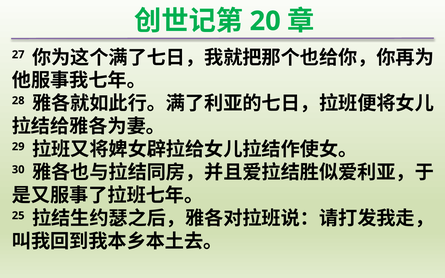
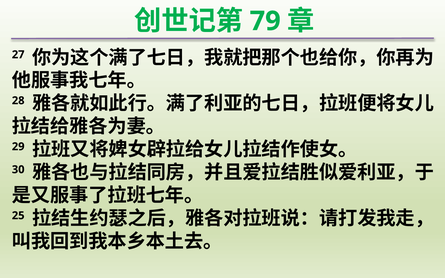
20: 20 -> 79
